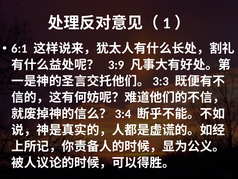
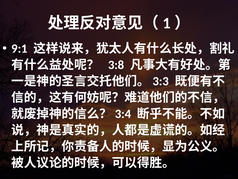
6:1: 6:1 -> 9:1
3:9: 3:9 -> 3:8
